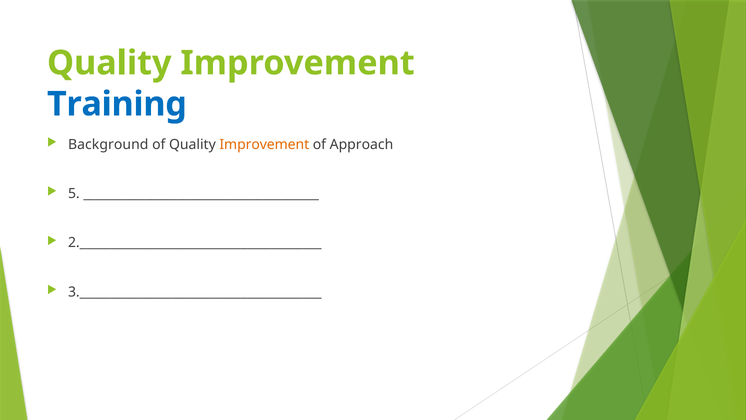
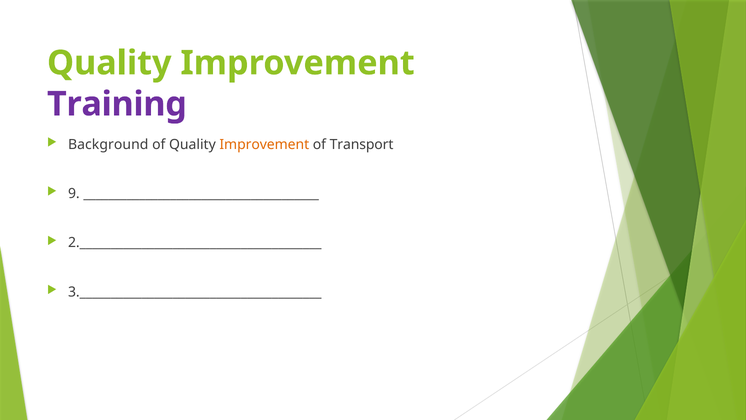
Training colour: blue -> purple
Approach: Approach -> Transport
5: 5 -> 9
